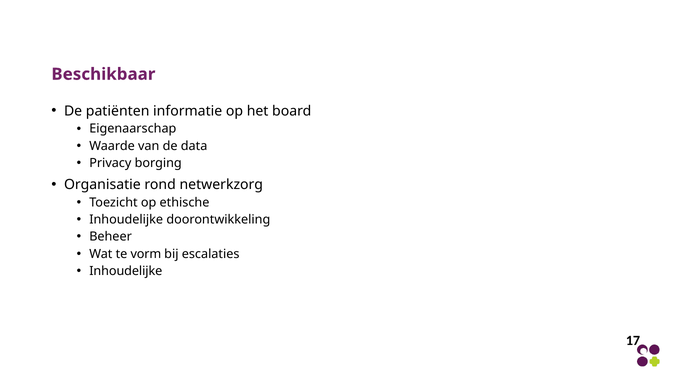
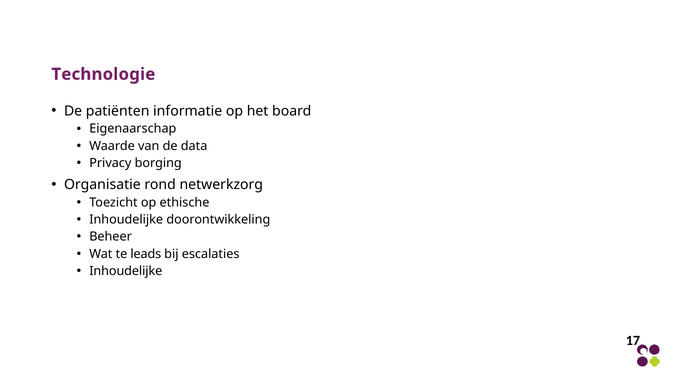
Beschikbaar: Beschikbaar -> Technologie
vorm: vorm -> leads
